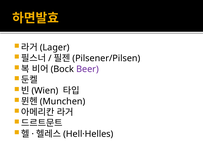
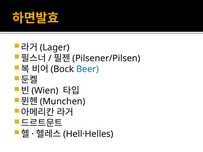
Beer colour: purple -> blue
